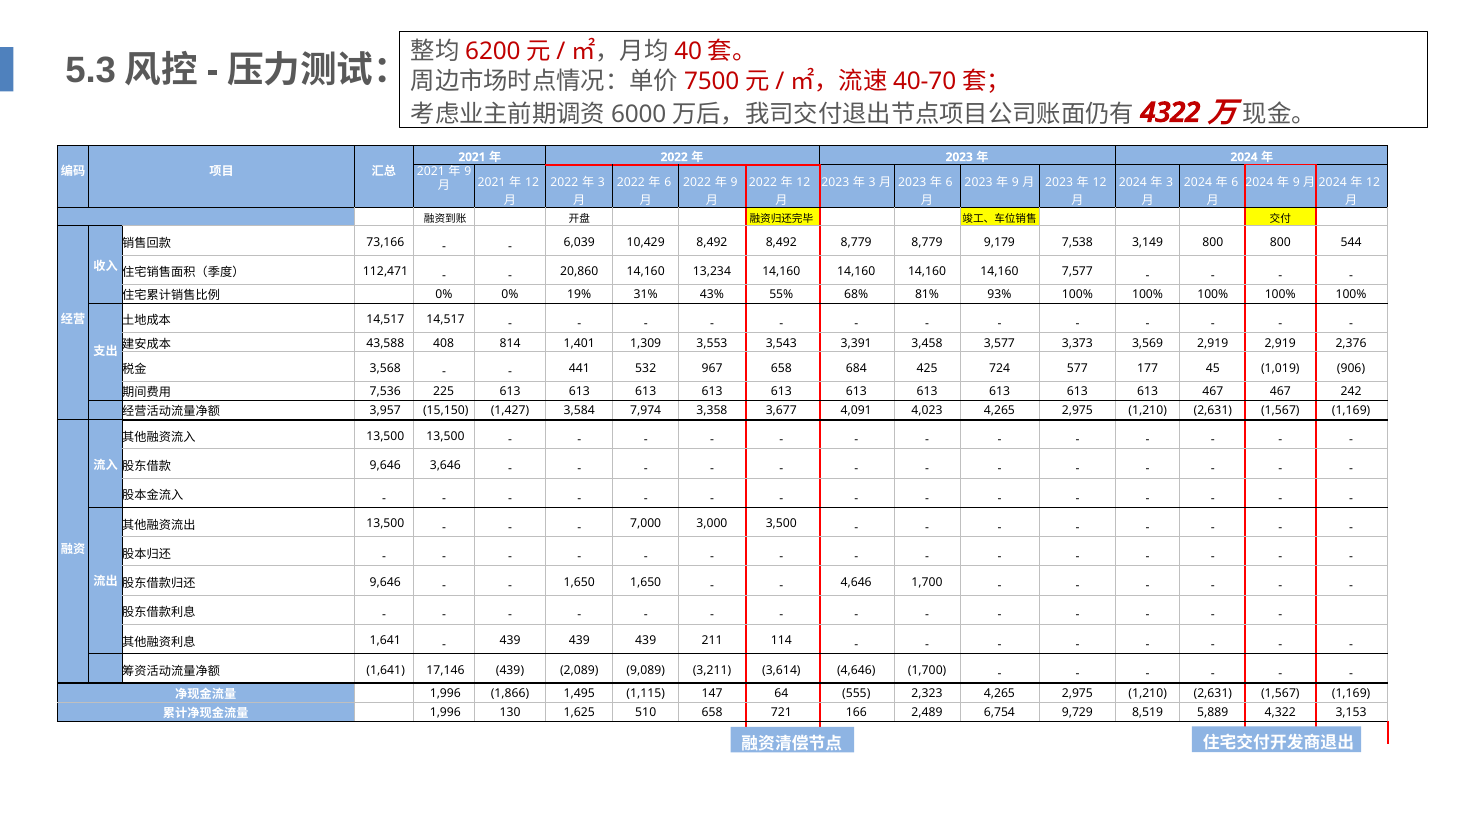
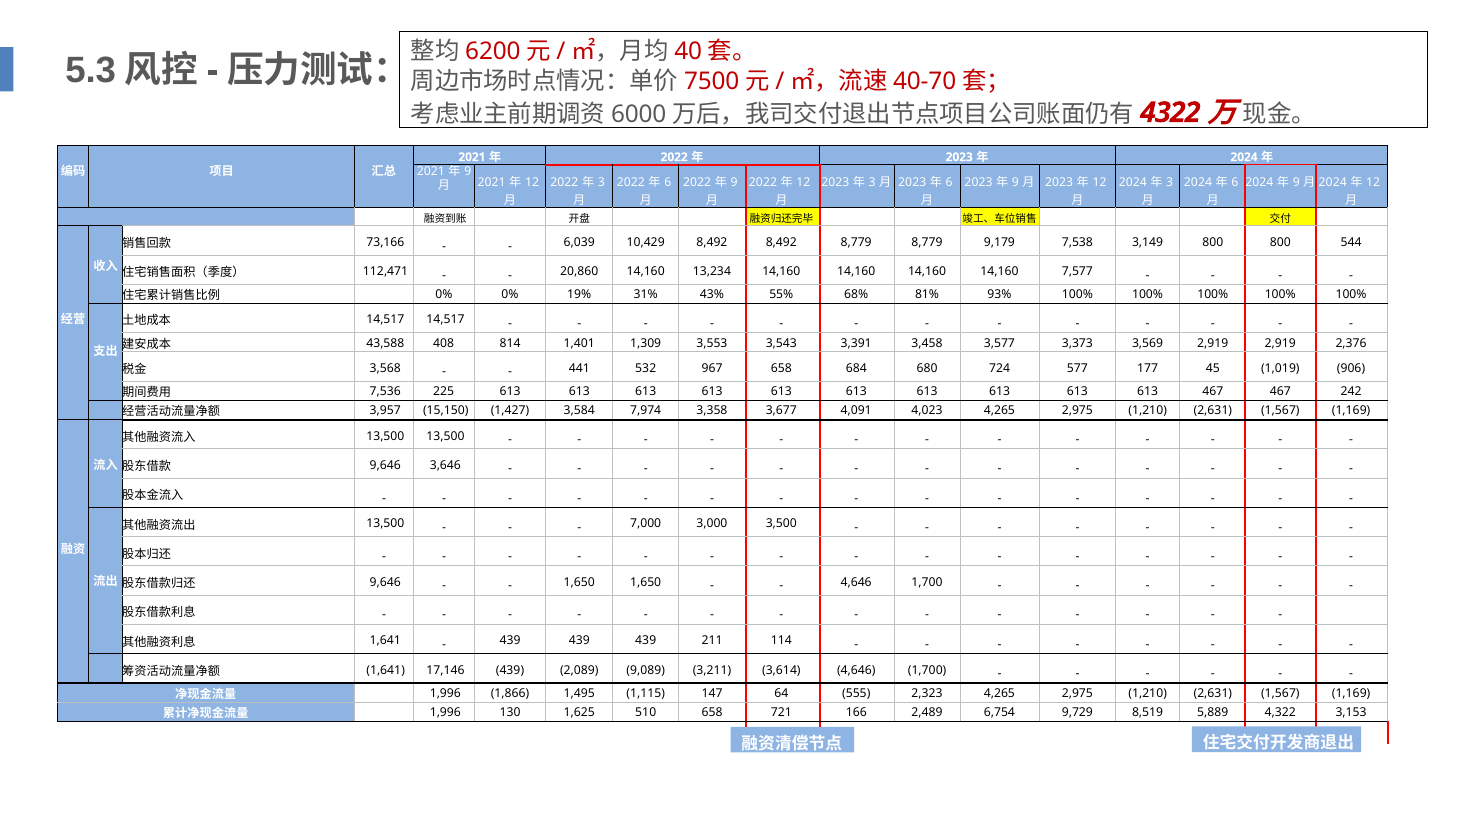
425: 425 -> 680
